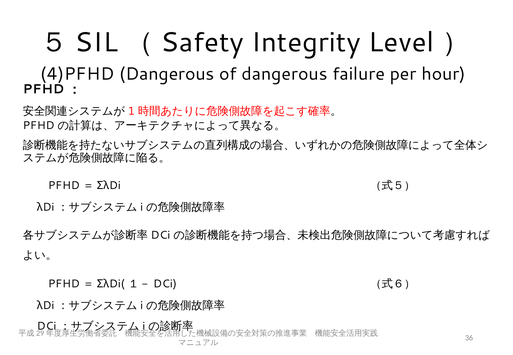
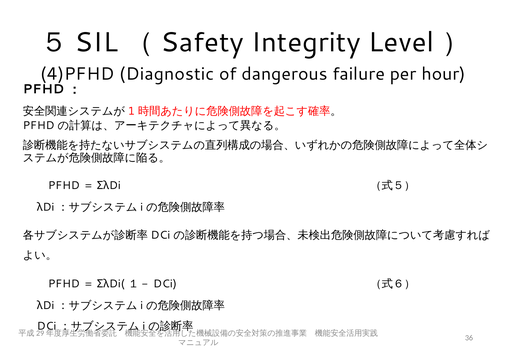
4)PFHD Dangerous: Dangerous -> Diagnostic
